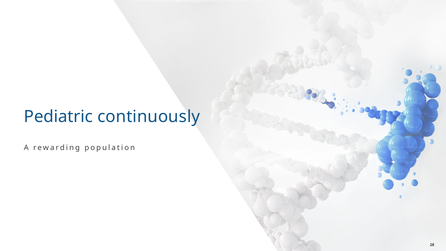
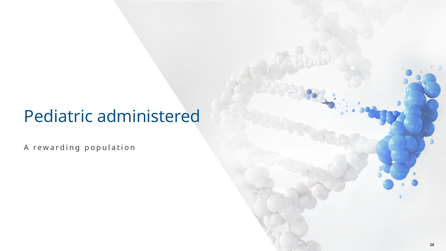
continuously: continuously -> administered
